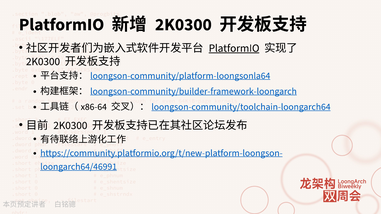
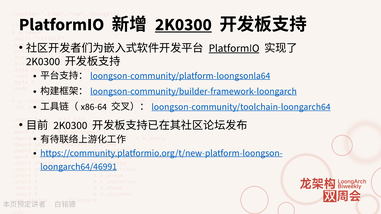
2K0300 at (183, 25) underline: none -> present
